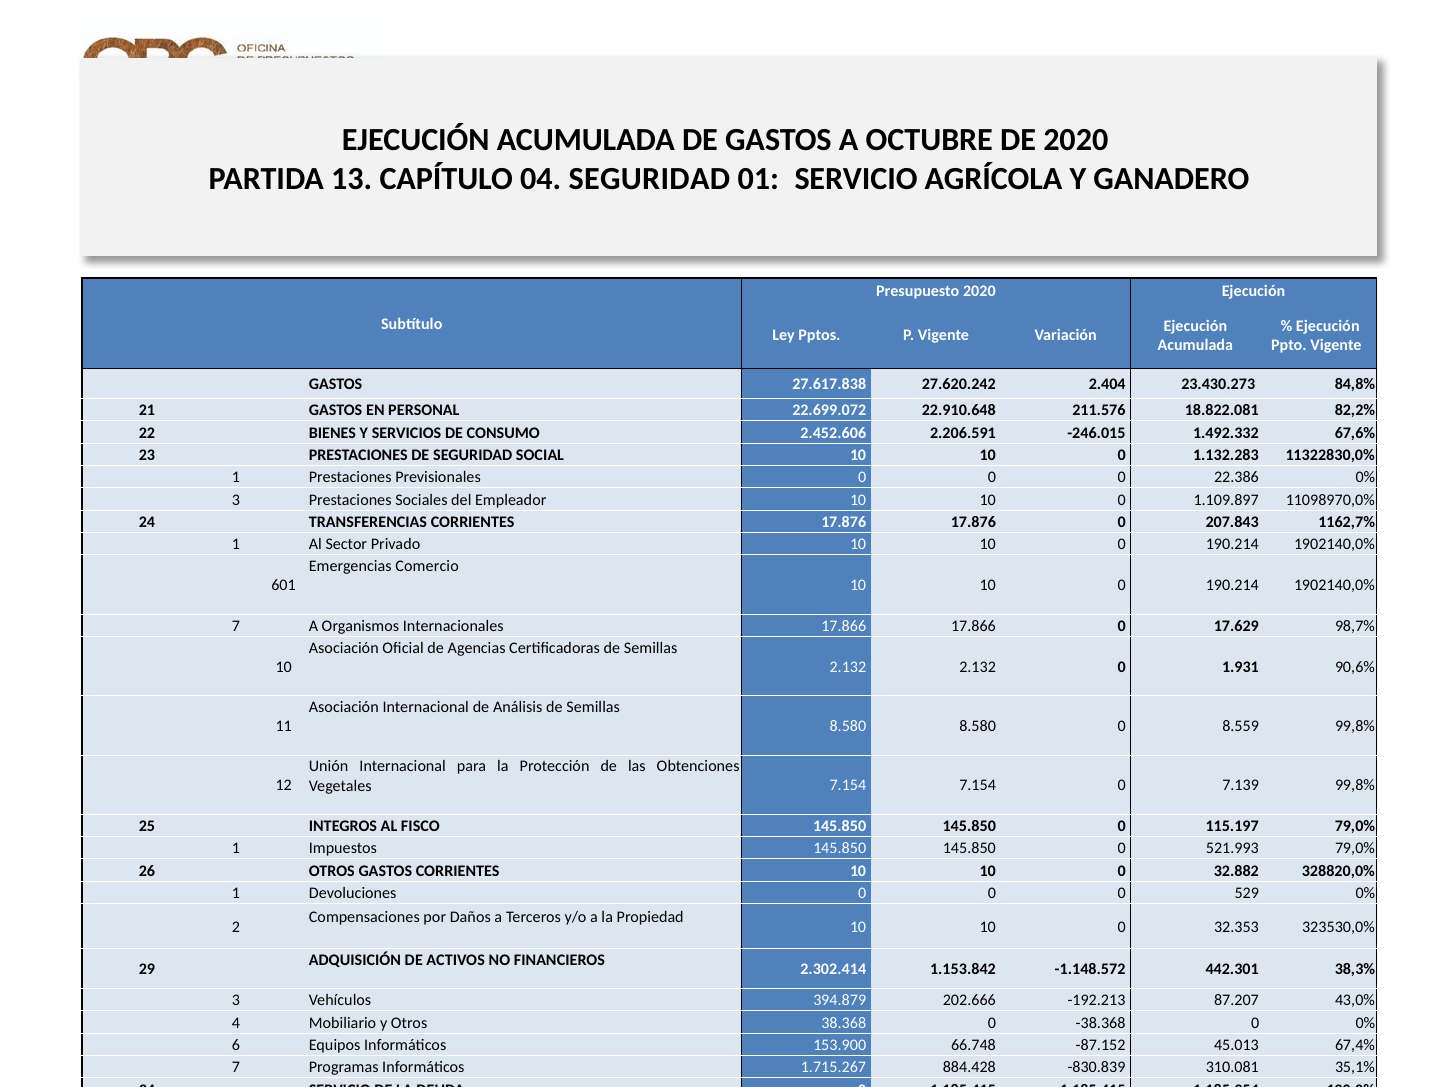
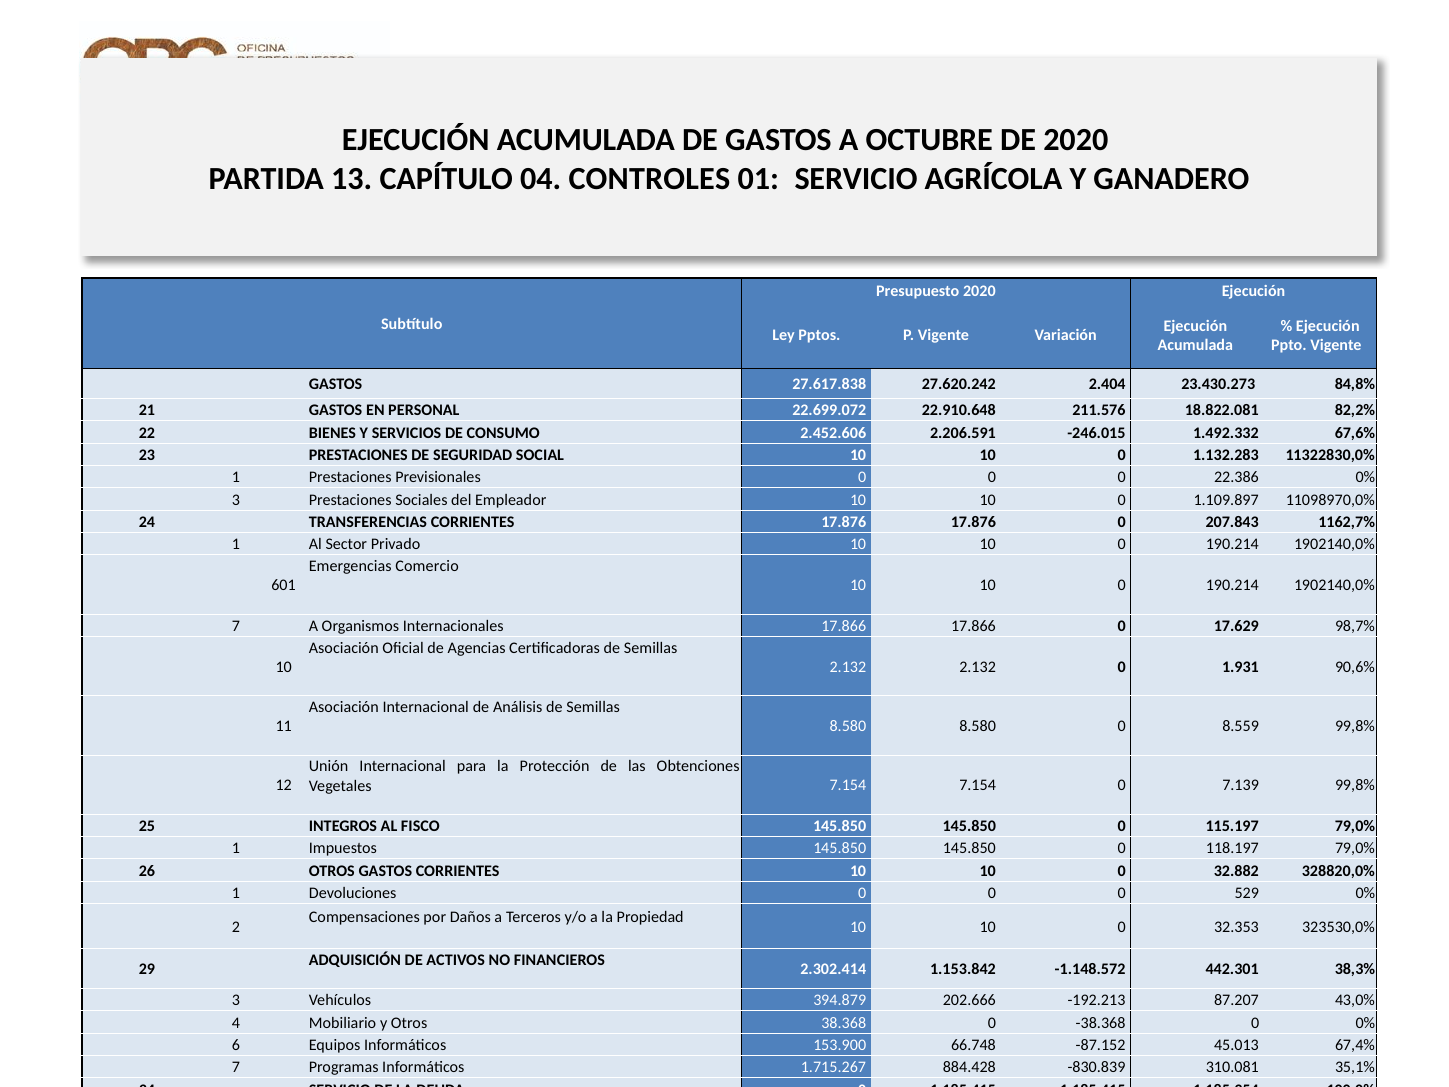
04 SEGURIDAD: SEGURIDAD -> CONTROLES
521.993: 521.993 -> 118.197
